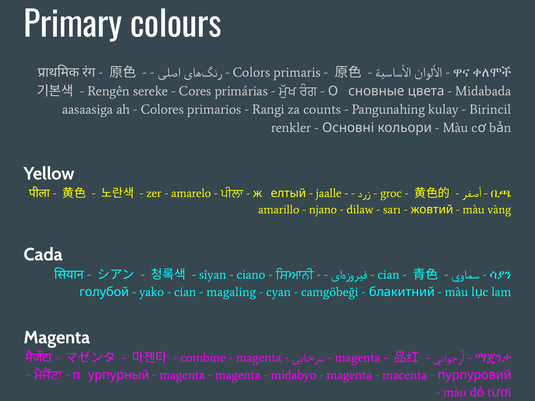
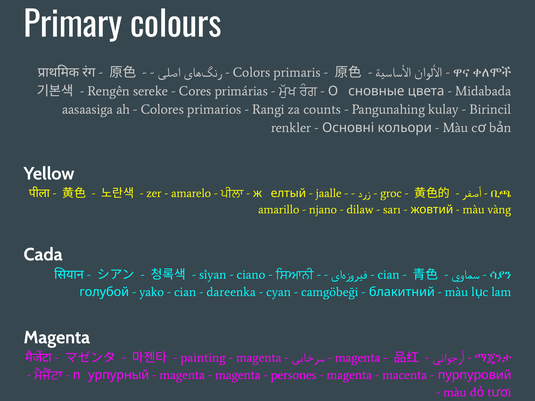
magaling: magaling -> dareenka
combine: combine -> painting
midabyo: midabyo -> persones
